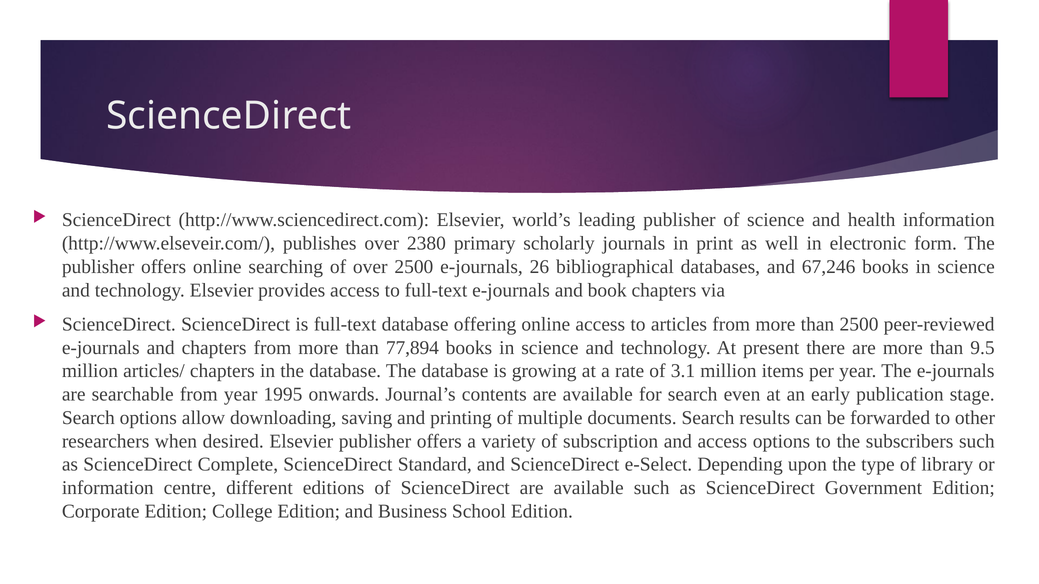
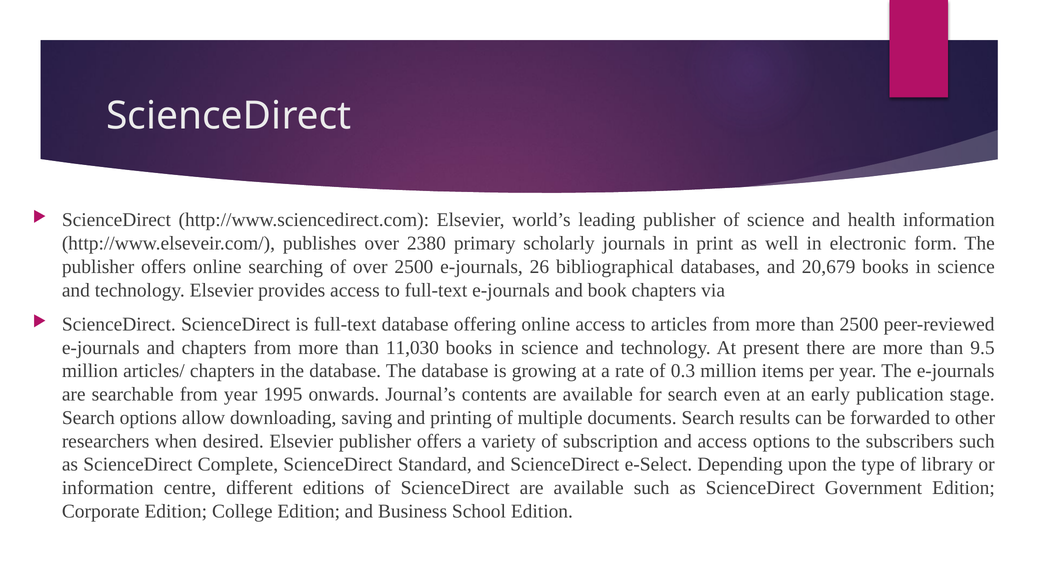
67,246: 67,246 -> 20,679
77,894: 77,894 -> 11,030
3.1: 3.1 -> 0.3
